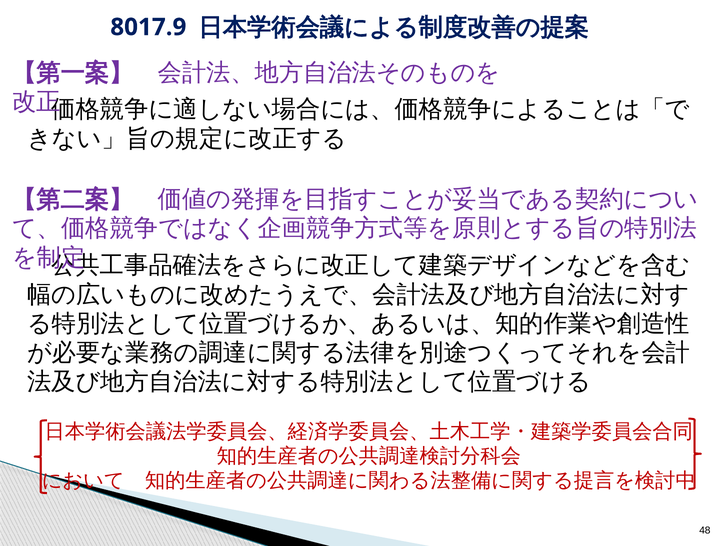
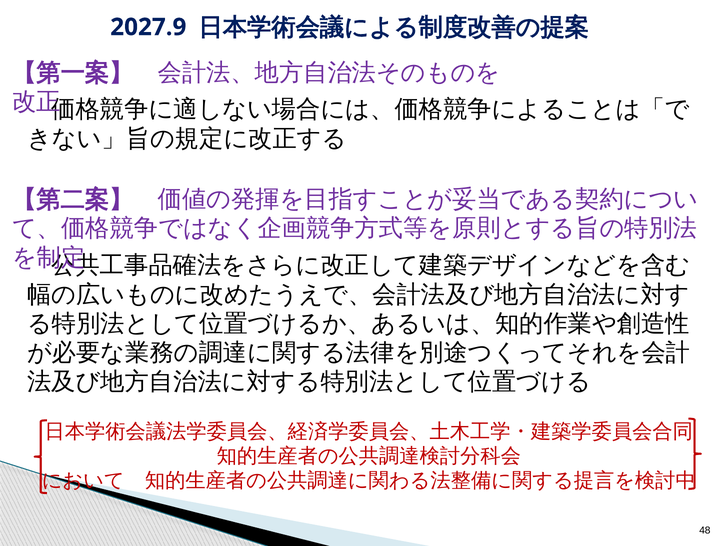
8017.9: 8017.9 -> 2027.9
